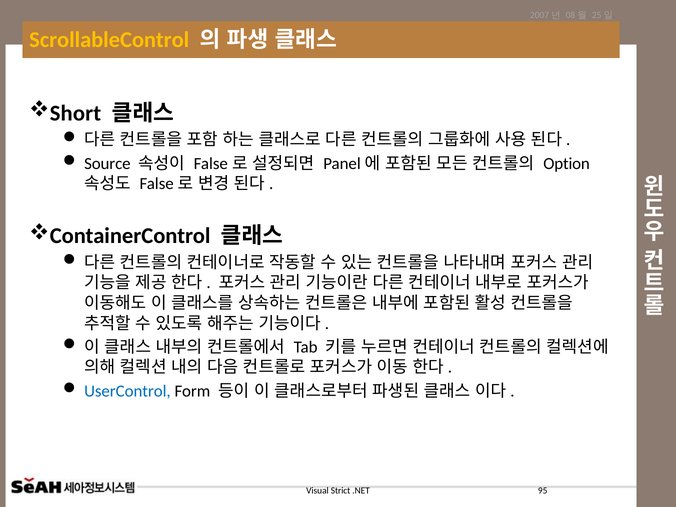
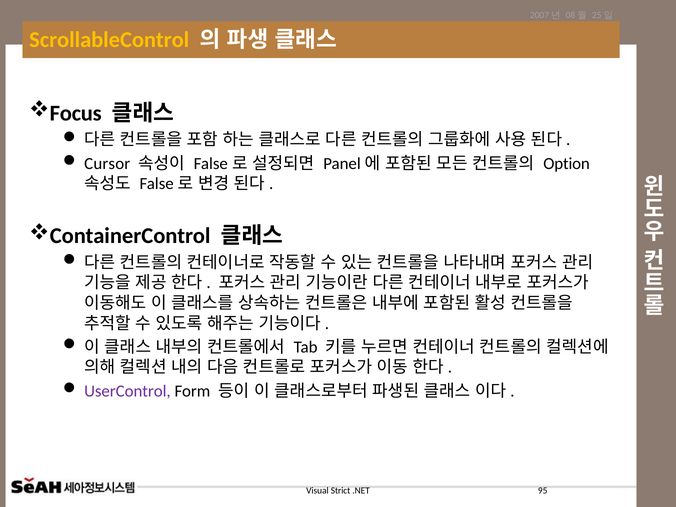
Short: Short -> Focus
Source: Source -> Cursor
UserControl colour: blue -> purple
